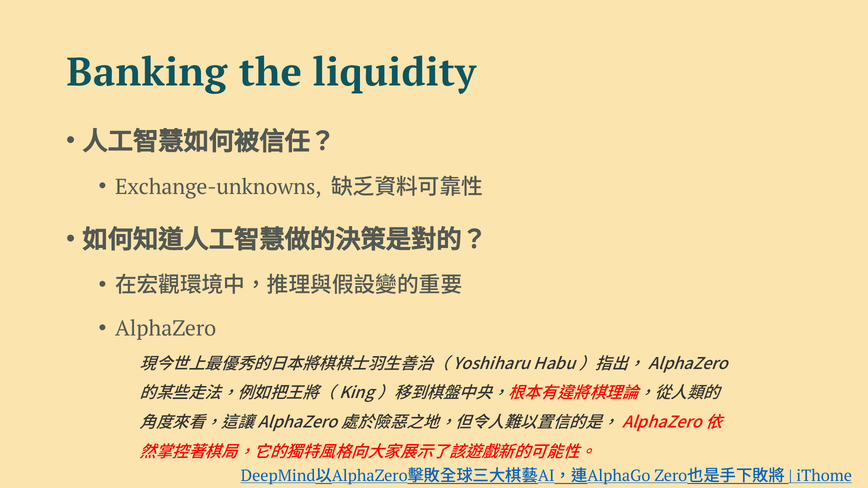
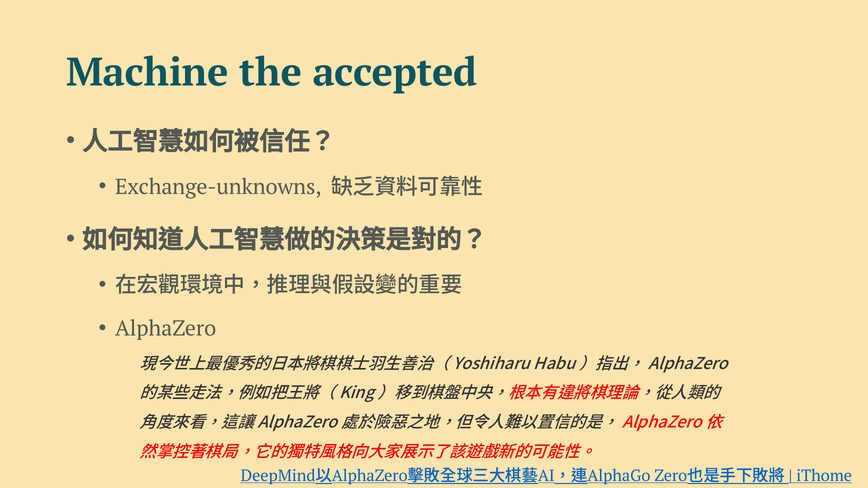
Banking: Banking -> Machine
liquidity: liquidity -> accepted
